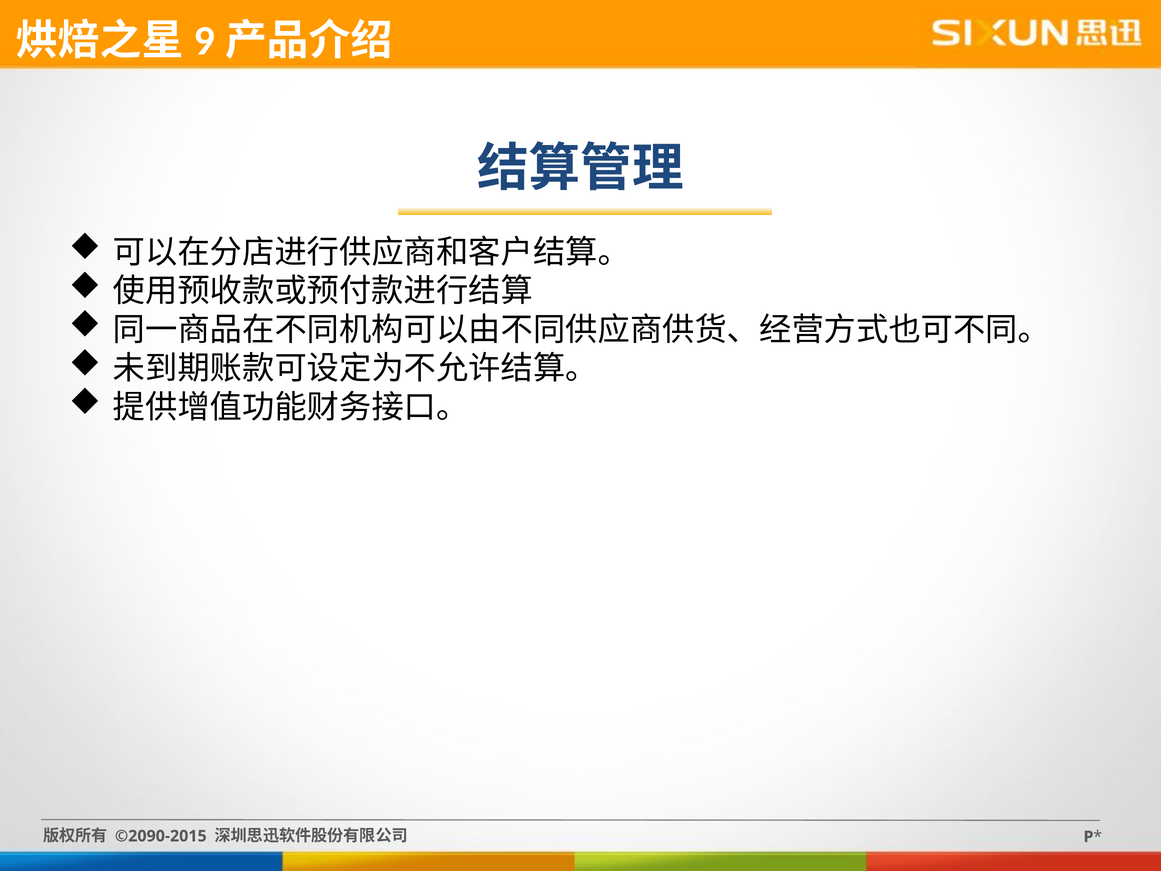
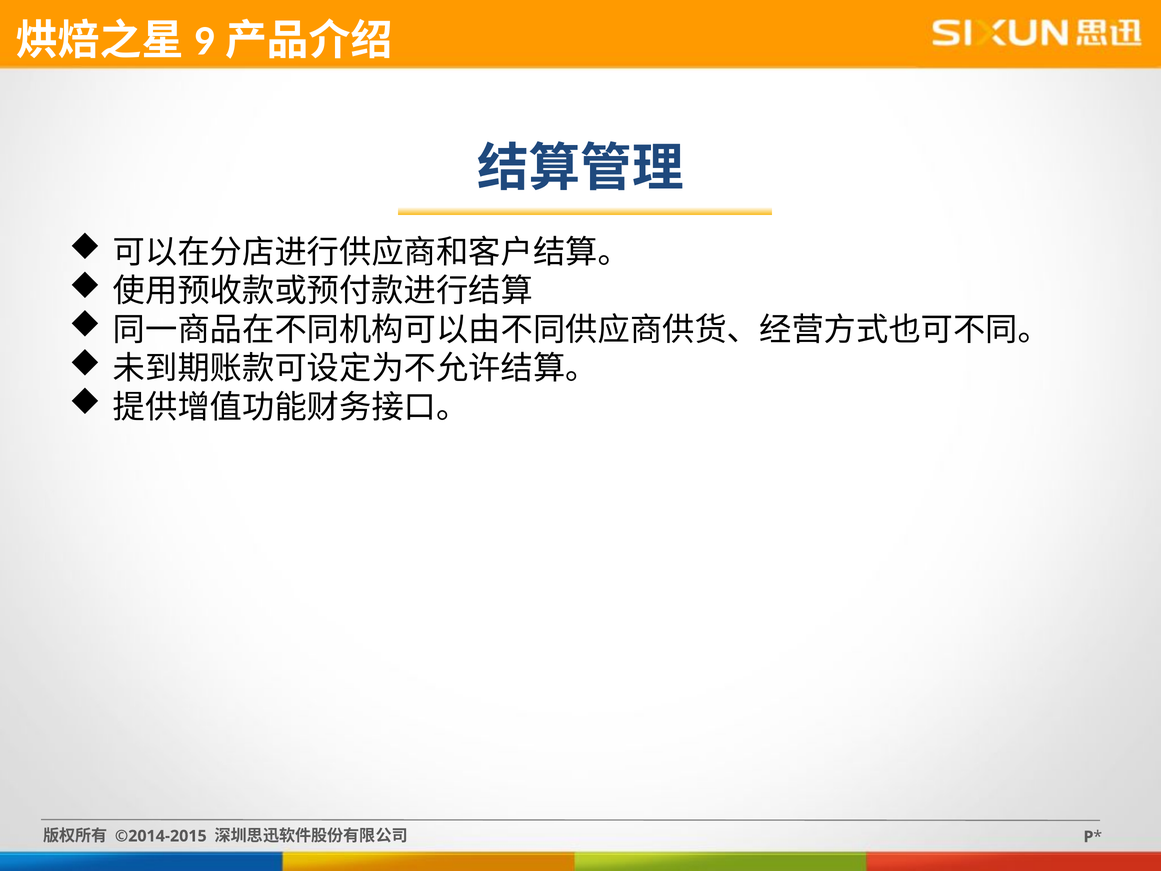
©2090-2015: ©2090-2015 -> ©2014-2015
